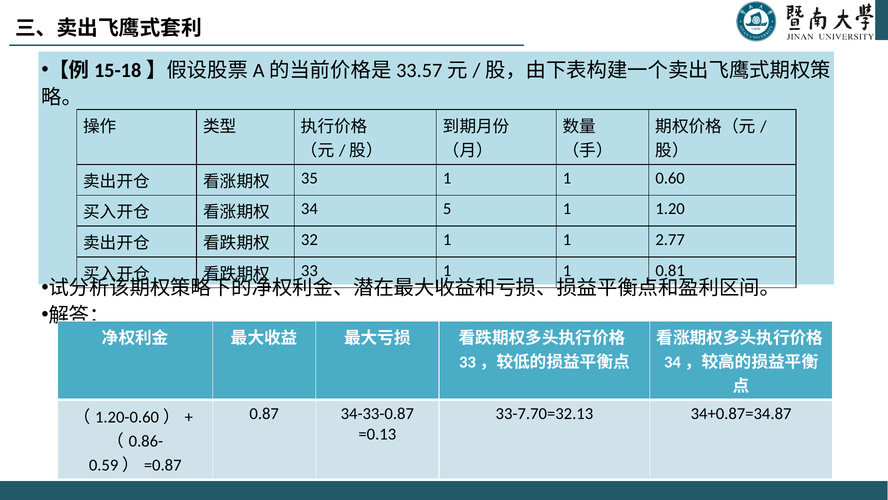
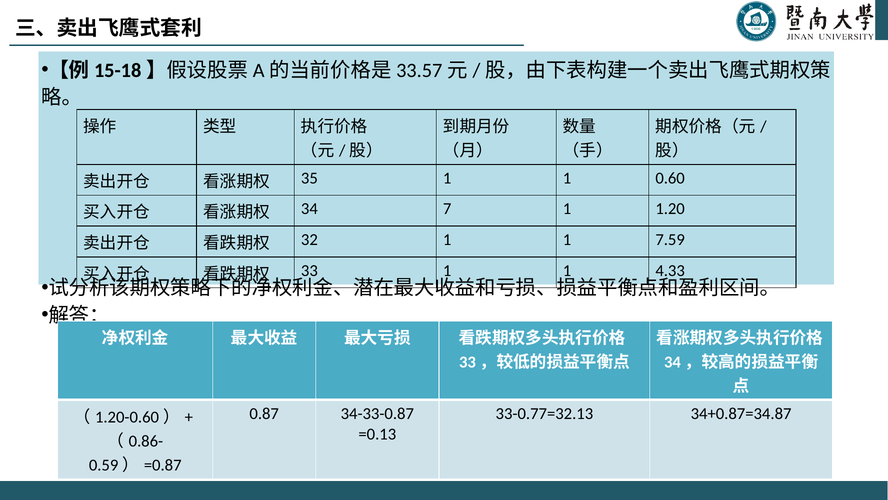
5: 5 -> 7
2.77: 2.77 -> 7.59
0.81: 0.81 -> 4.33
33-7.70=32.13: 33-7.70=32.13 -> 33-0.77=32.13
